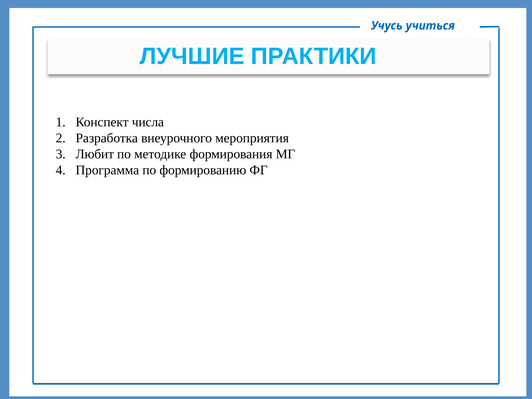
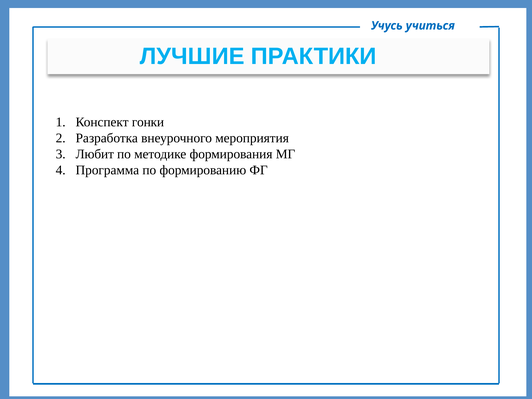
числа: числа -> гонки
